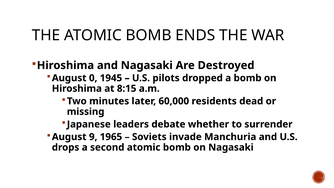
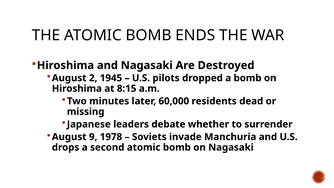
0: 0 -> 2
1965: 1965 -> 1978
